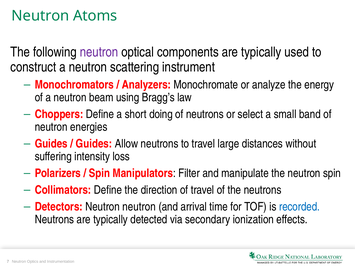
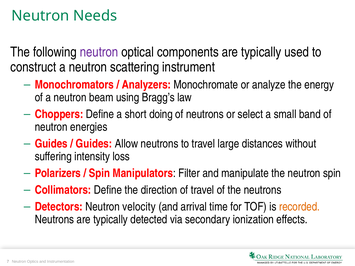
Atoms: Atoms -> Needs
Neutron neutron: neutron -> velocity
recorded colour: blue -> orange
